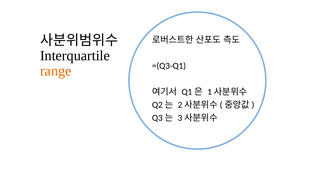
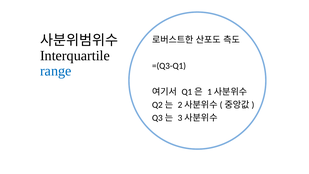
range colour: orange -> blue
